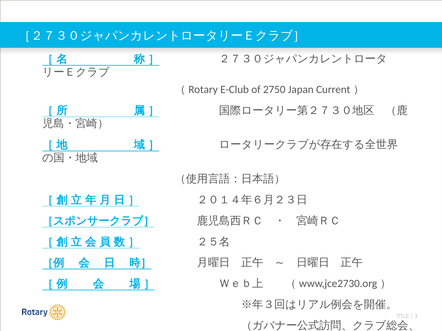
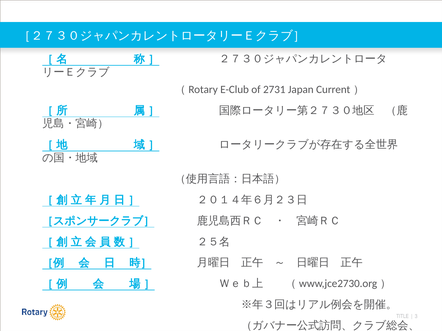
2750: 2750 -> 2731
